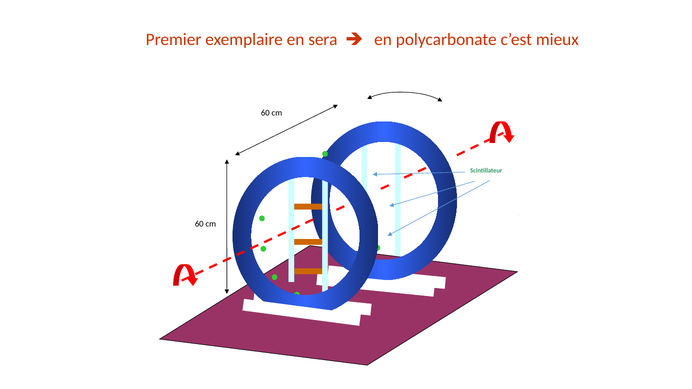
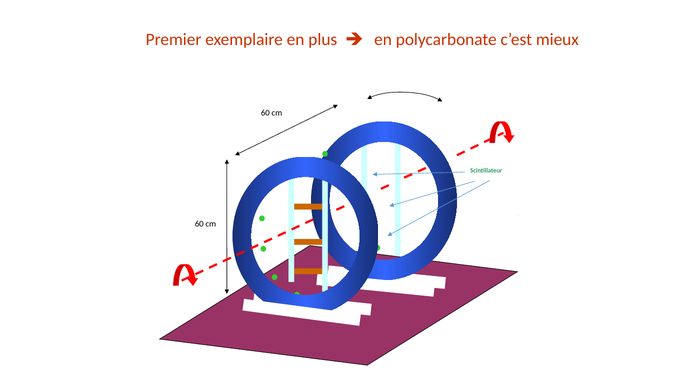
sera: sera -> plus
